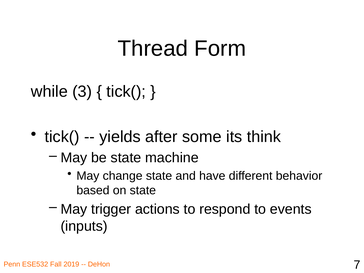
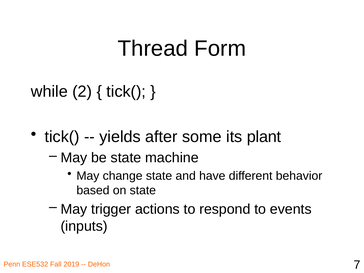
3: 3 -> 2
think: think -> plant
